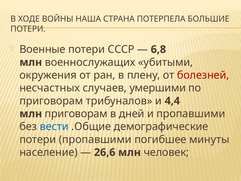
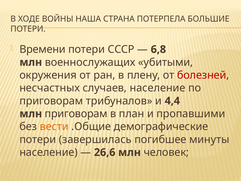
Военные: Военные -> Времени
случаев умершими: умершими -> население
дней: дней -> план
вести colour: blue -> orange
потери пропавшими: пропавшими -> завершилась
